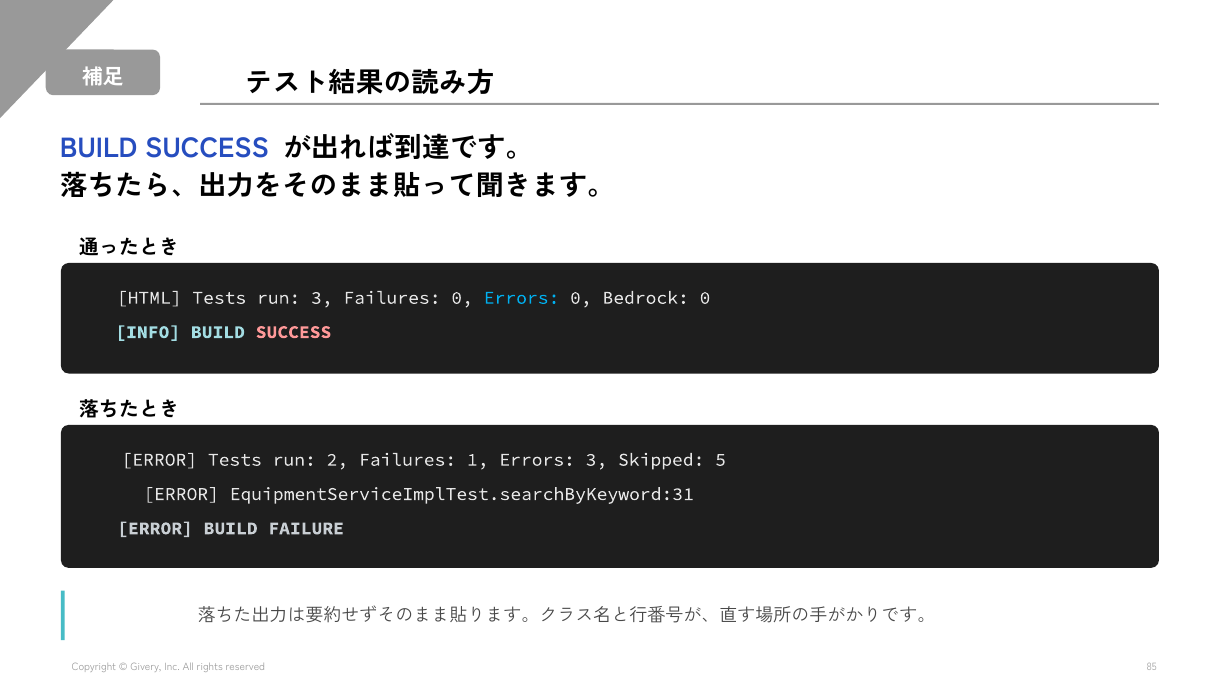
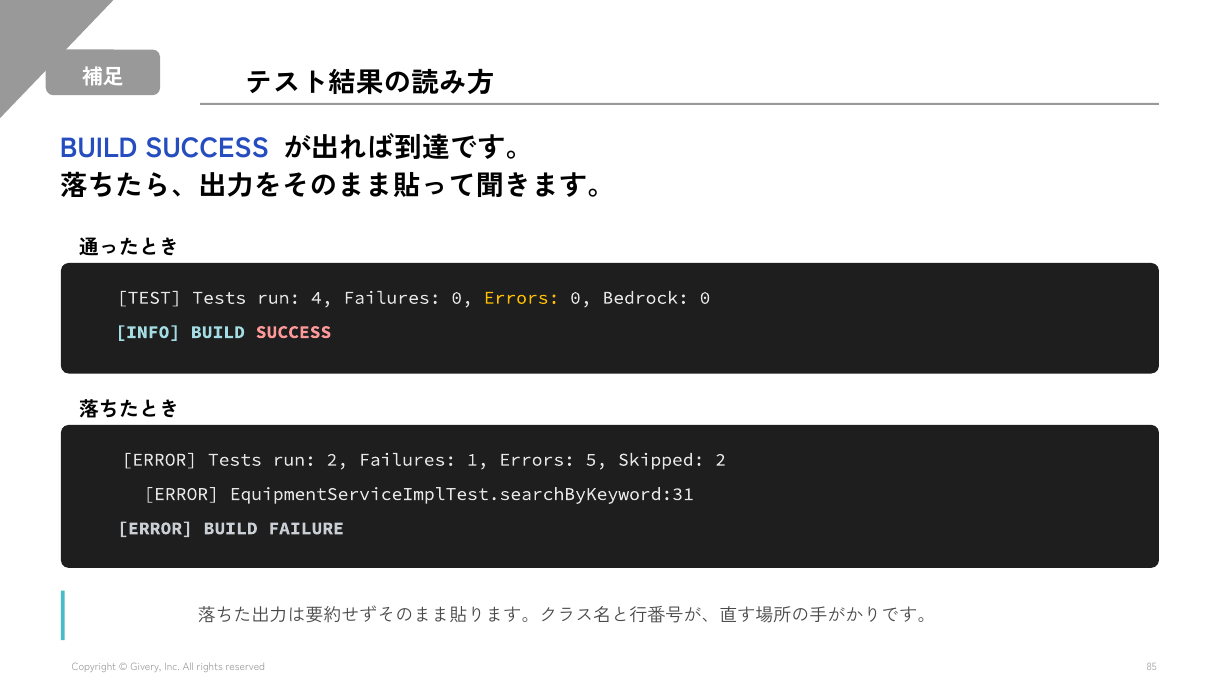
HTML: HTML -> TEST
run 3: 3 -> 4
Errors at (522, 298) colour: light blue -> yellow
Errors 3: 3 -> 5
Skipped 5: 5 -> 2
